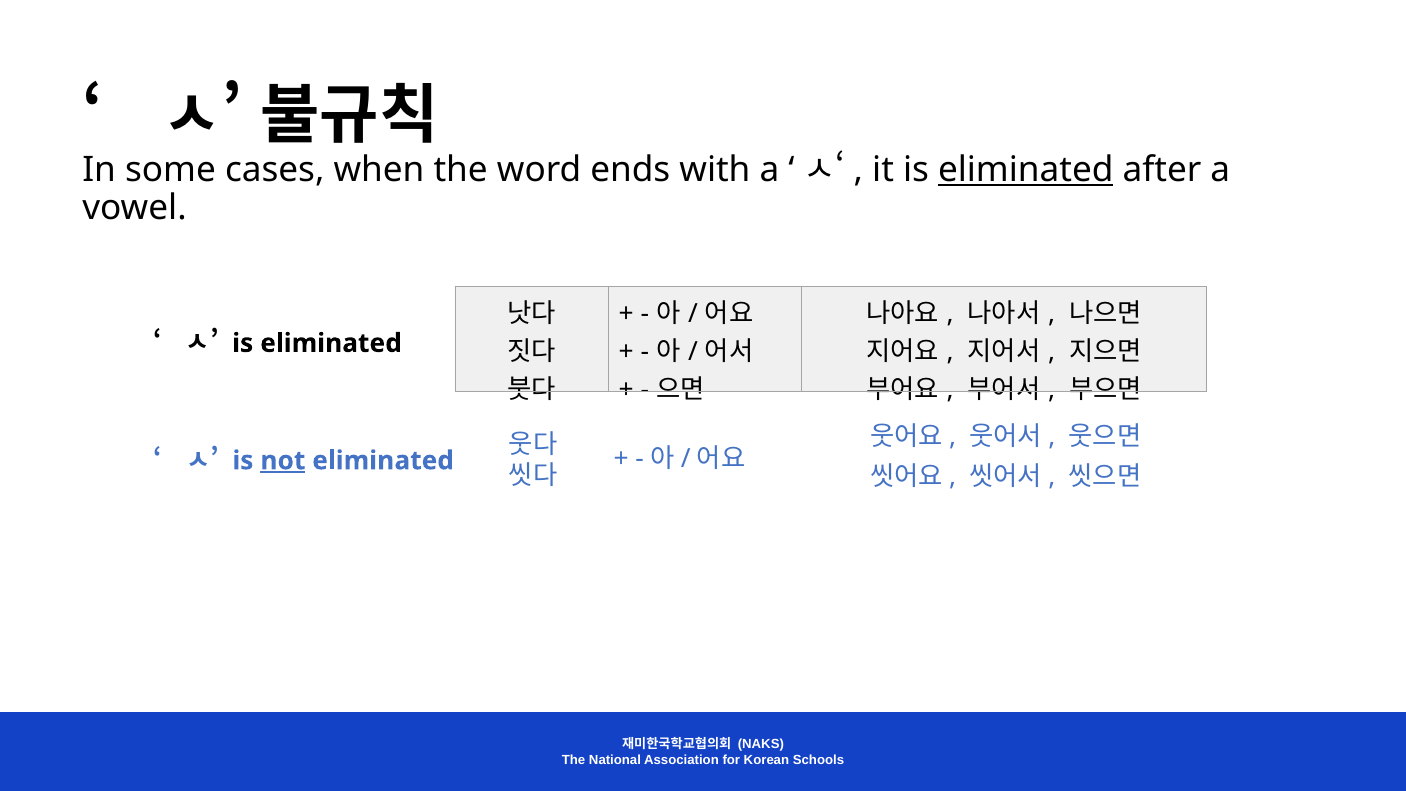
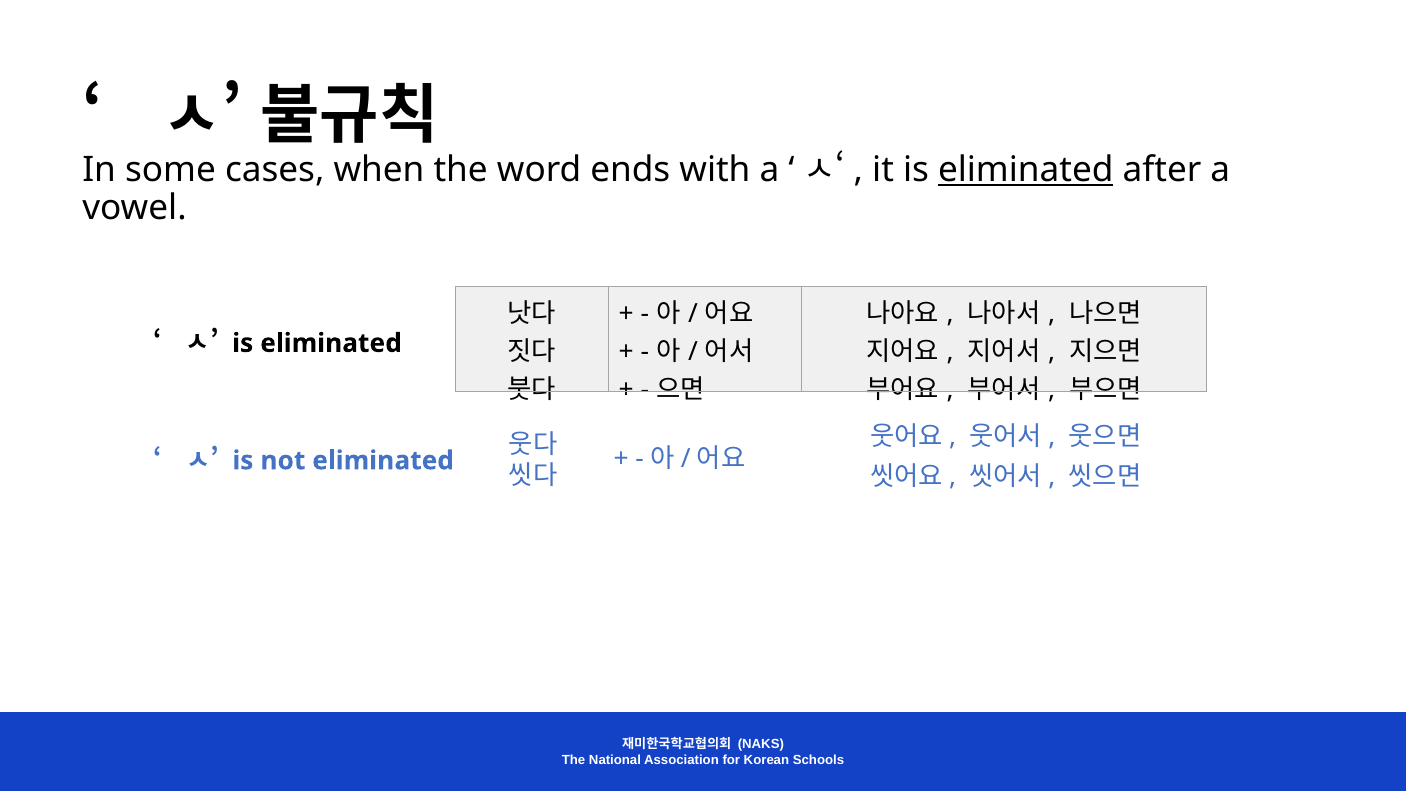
not underline: present -> none
